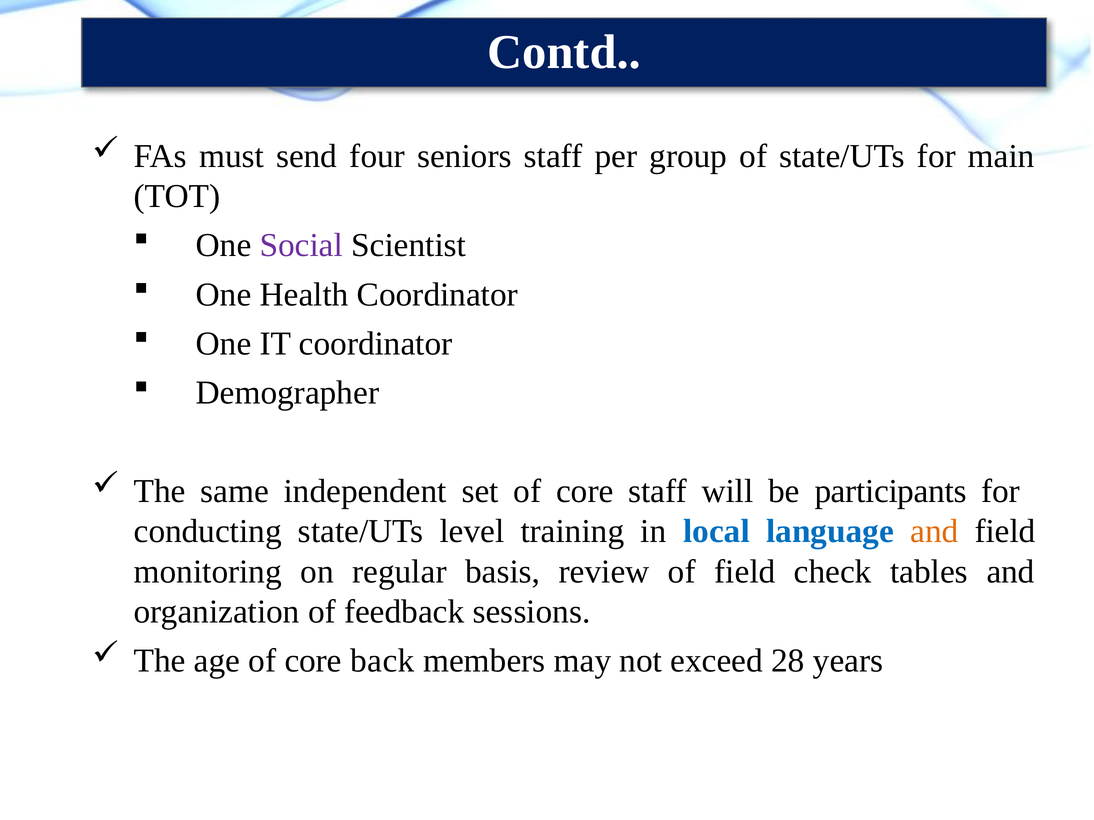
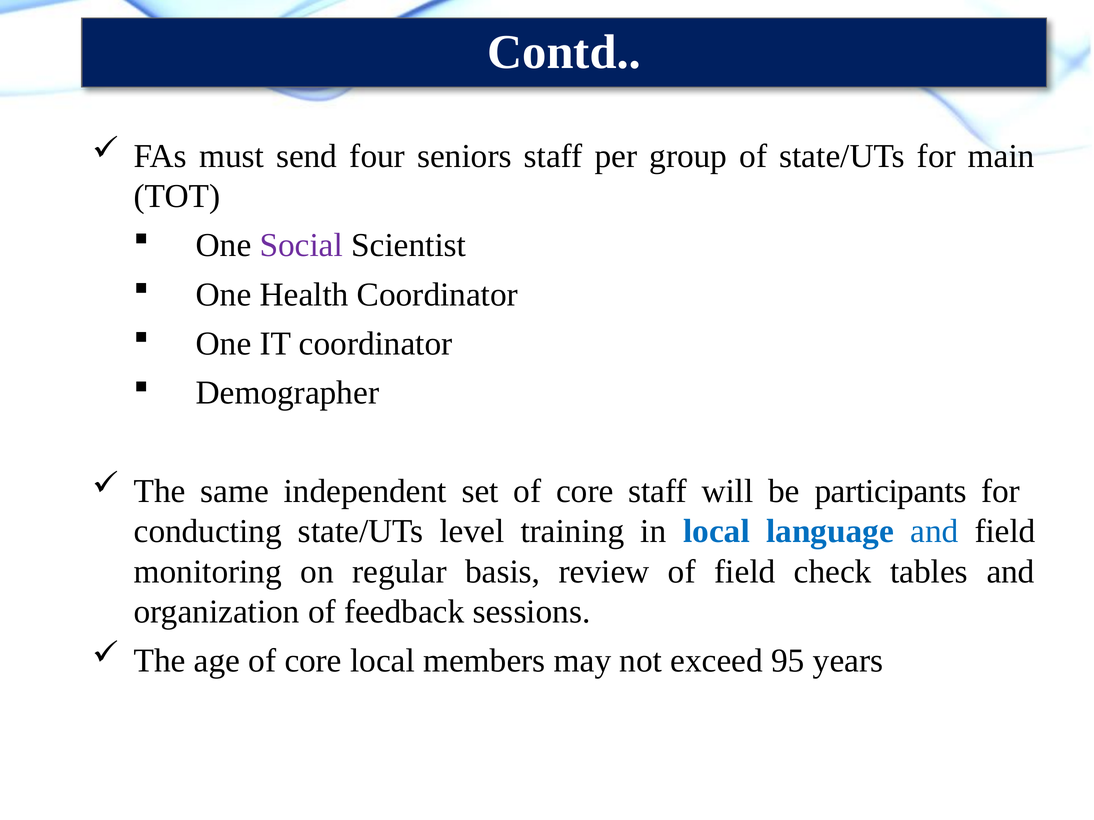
and at (934, 532) colour: orange -> blue
core back: back -> local
28: 28 -> 95
